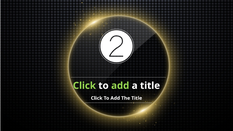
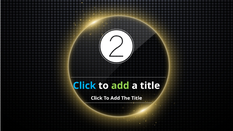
Click at (84, 86) colour: light green -> light blue
